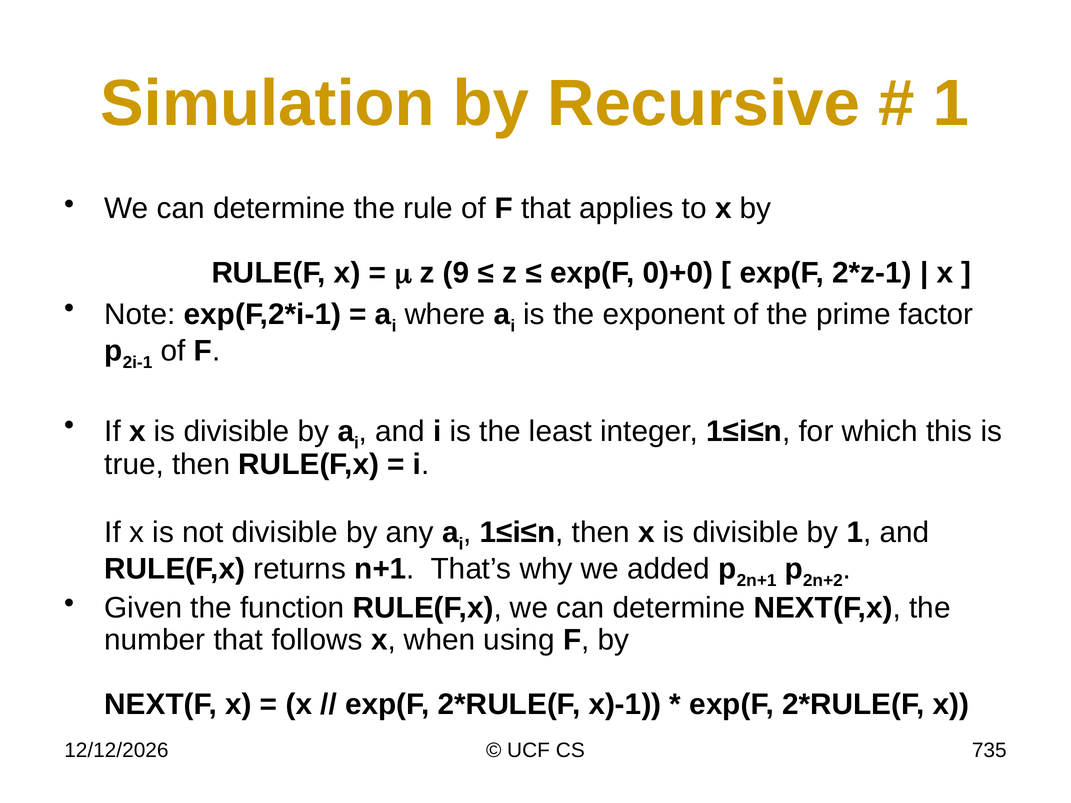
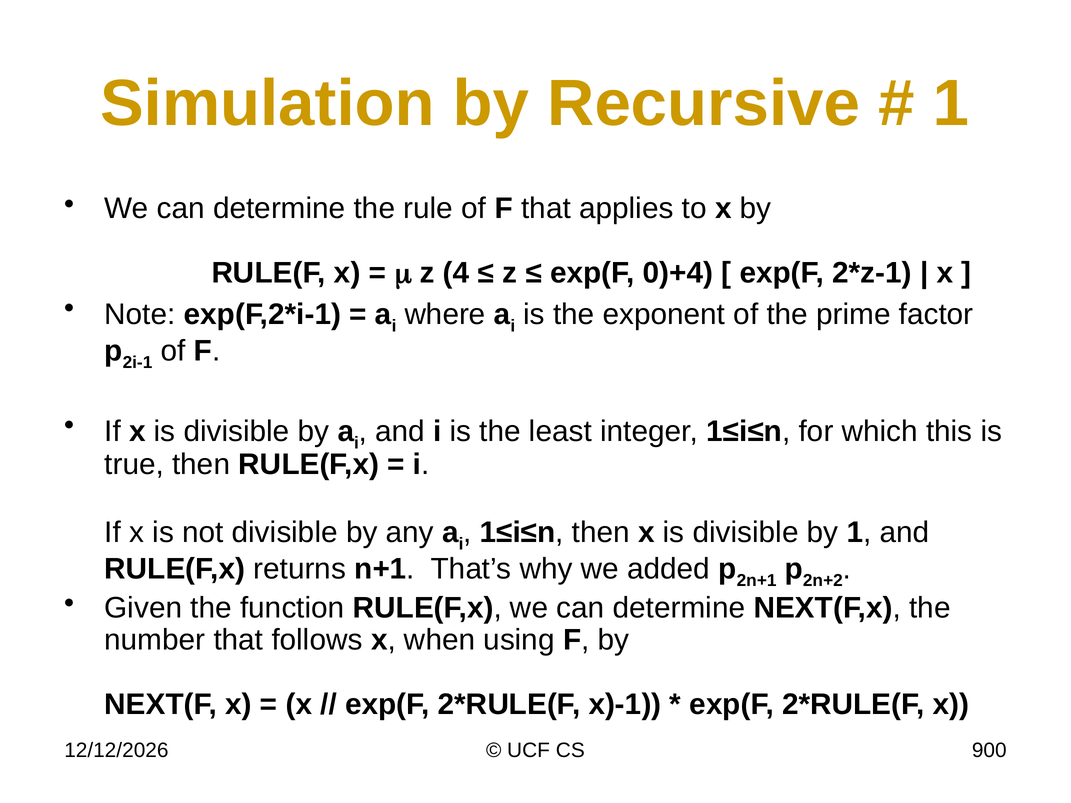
9: 9 -> 4
0)+0: 0)+0 -> 0)+4
735: 735 -> 900
